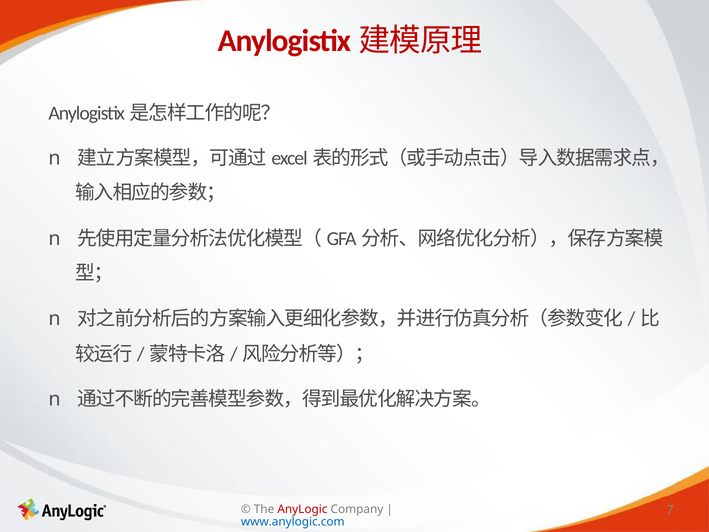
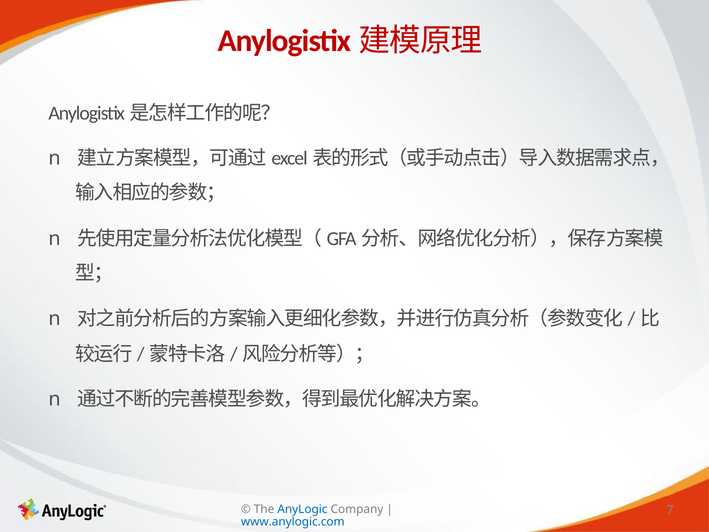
AnyLogic colour: red -> blue
